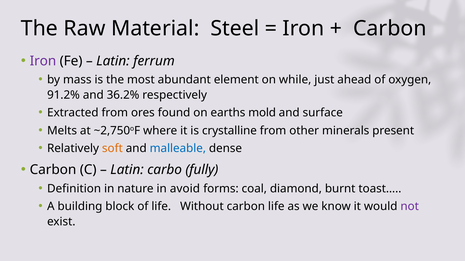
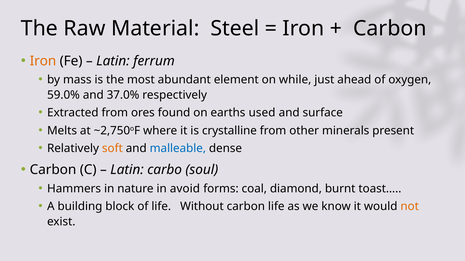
Iron at (43, 61) colour: purple -> orange
91.2%: 91.2% -> 59.0%
36.2%: 36.2% -> 37.0%
mold: mold -> used
fully: fully -> soul
Definition: Definition -> Hammers
not colour: purple -> orange
